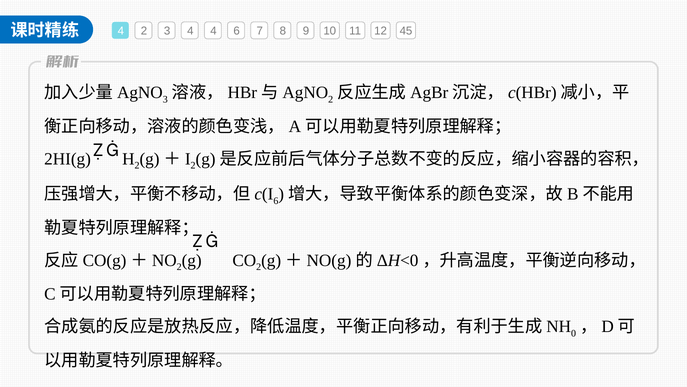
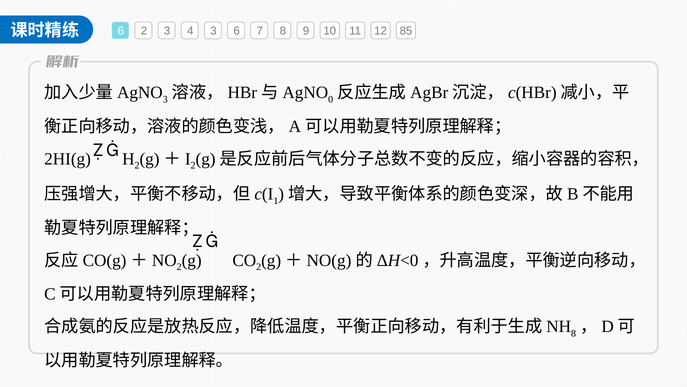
4 at (121, 31): 4 -> 6
4 4: 4 -> 3
45: 45 -> 85
2 at (331, 99): 2 -> 0
6 at (276, 201): 6 -> 1
0 at (574, 333): 0 -> 8
